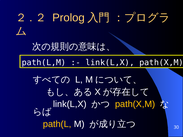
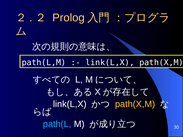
path(L colour: yellow -> light blue
